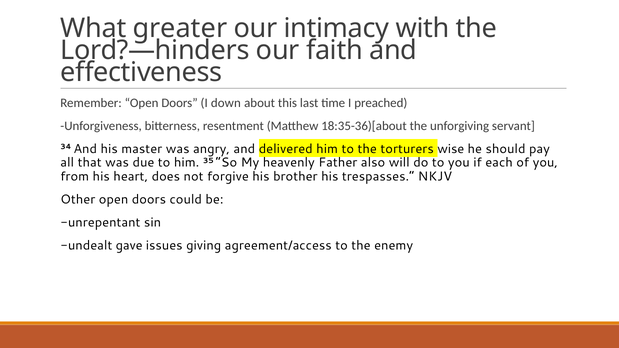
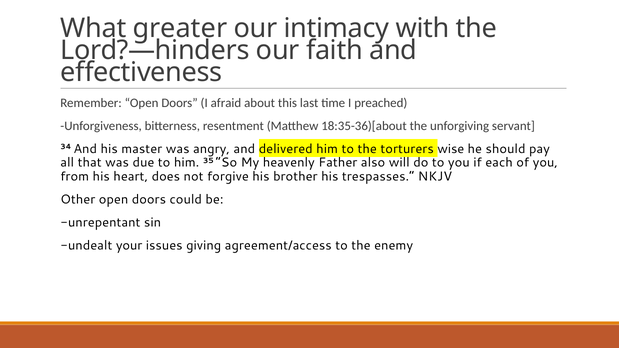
down: down -> afraid
gave: gave -> your
